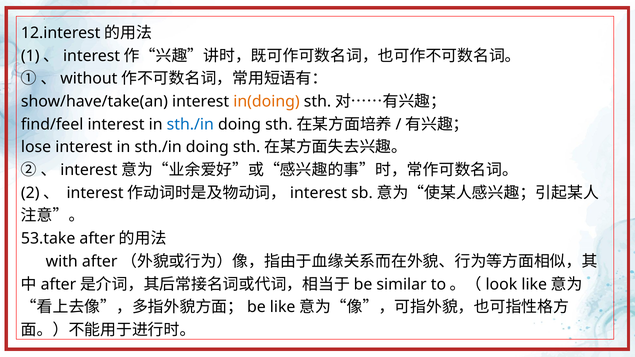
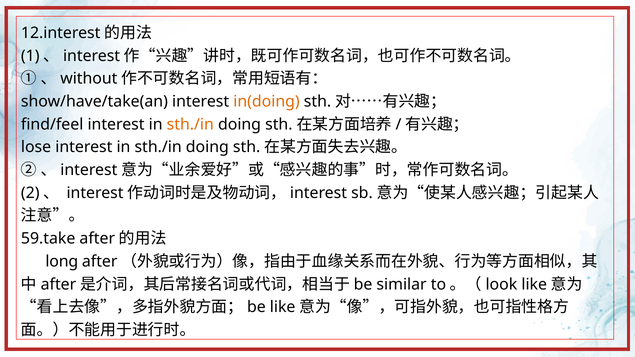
sth./in at (190, 124) colour: blue -> orange
53.take: 53.take -> 59.take
with: with -> long
